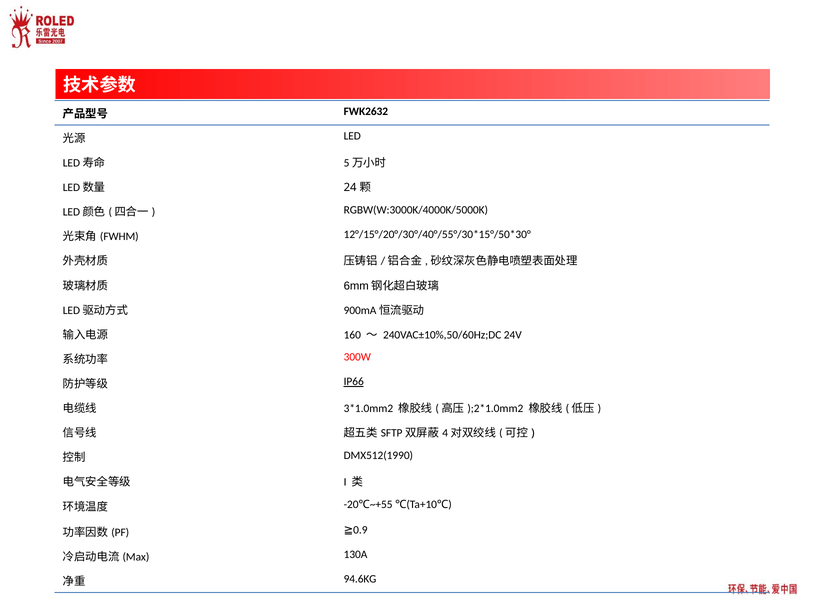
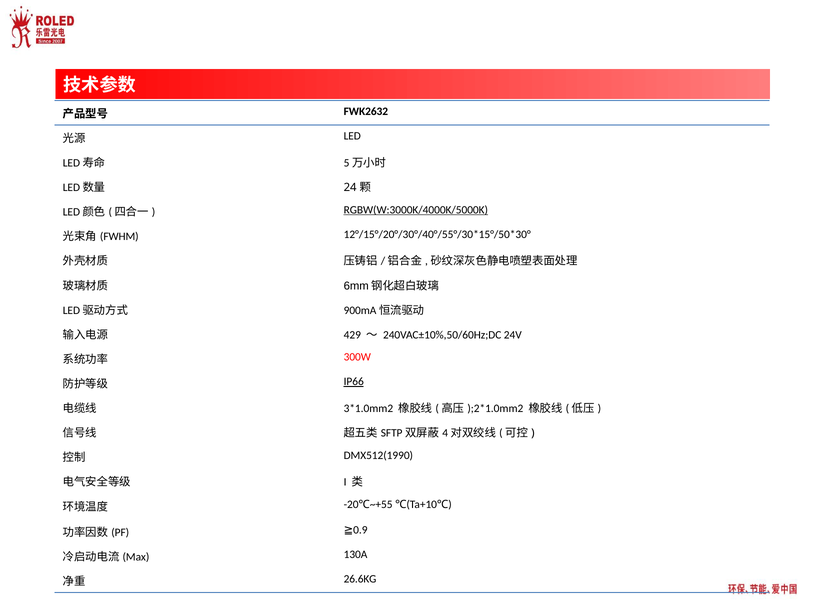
RGBW(W:3000K/4000K/5000K underline: none -> present
160: 160 -> 429
94.6KG: 94.6KG -> 26.6KG
